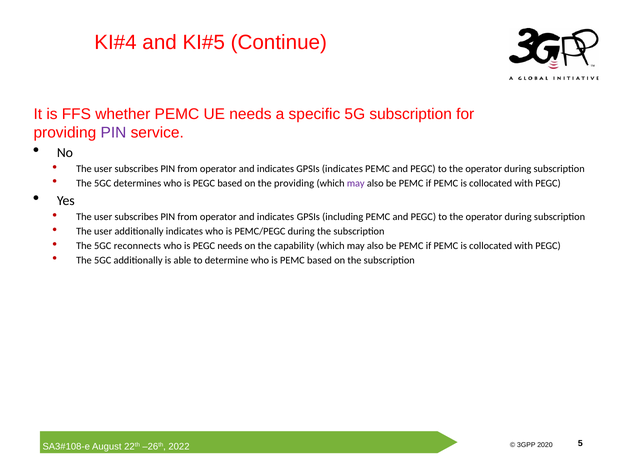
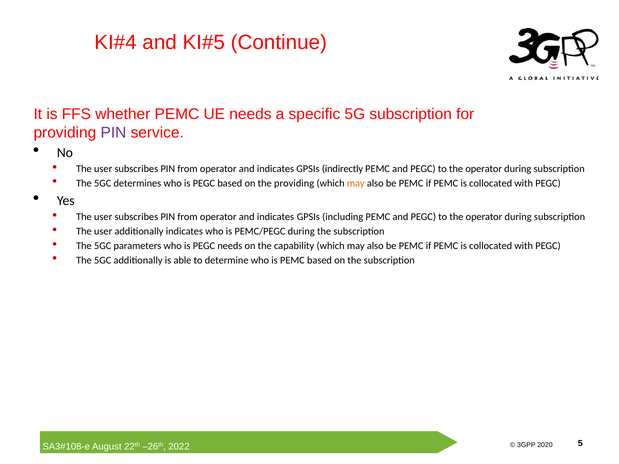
GPSIs indicates: indicates -> indirectly
may at (356, 183) colour: purple -> orange
reconnects: reconnects -> parameters
